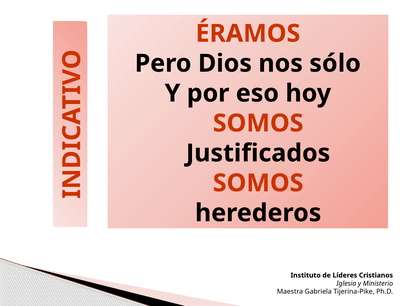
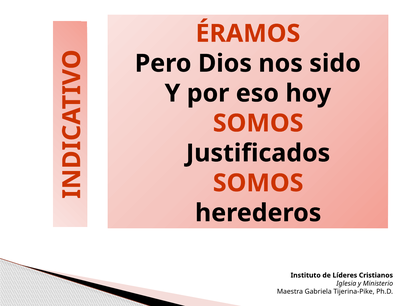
sólo: sólo -> sido
